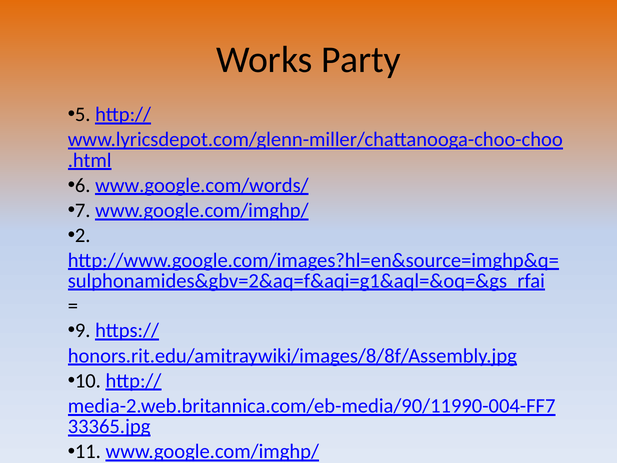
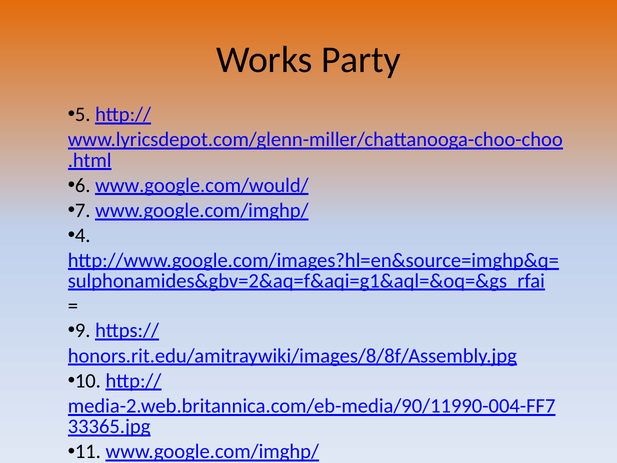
www.google.com/words/: www.google.com/words/ -> www.google.com/would/
2: 2 -> 4
